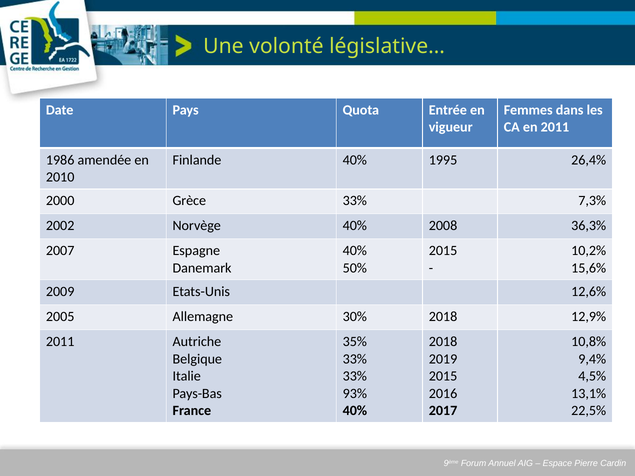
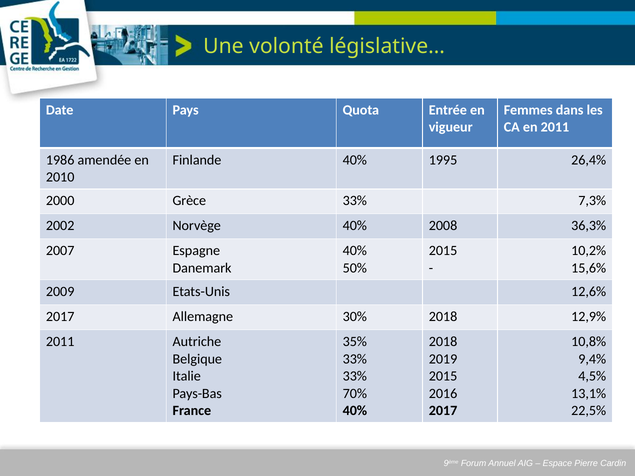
2005 at (60, 317): 2005 -> 2017
93%: 93% -> 70%
